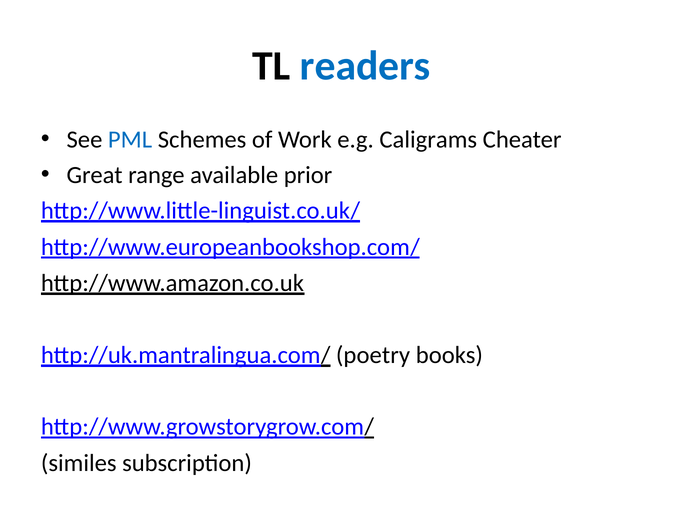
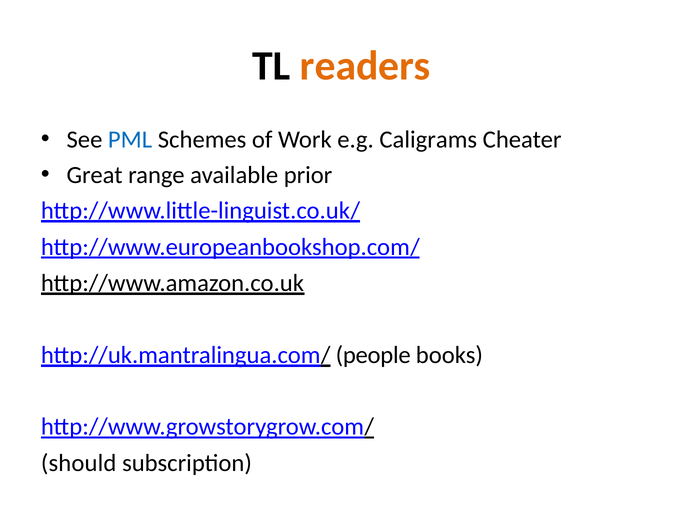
readers colour: blue -> orange
poetry: poetry -> people
similes: similes -> should
